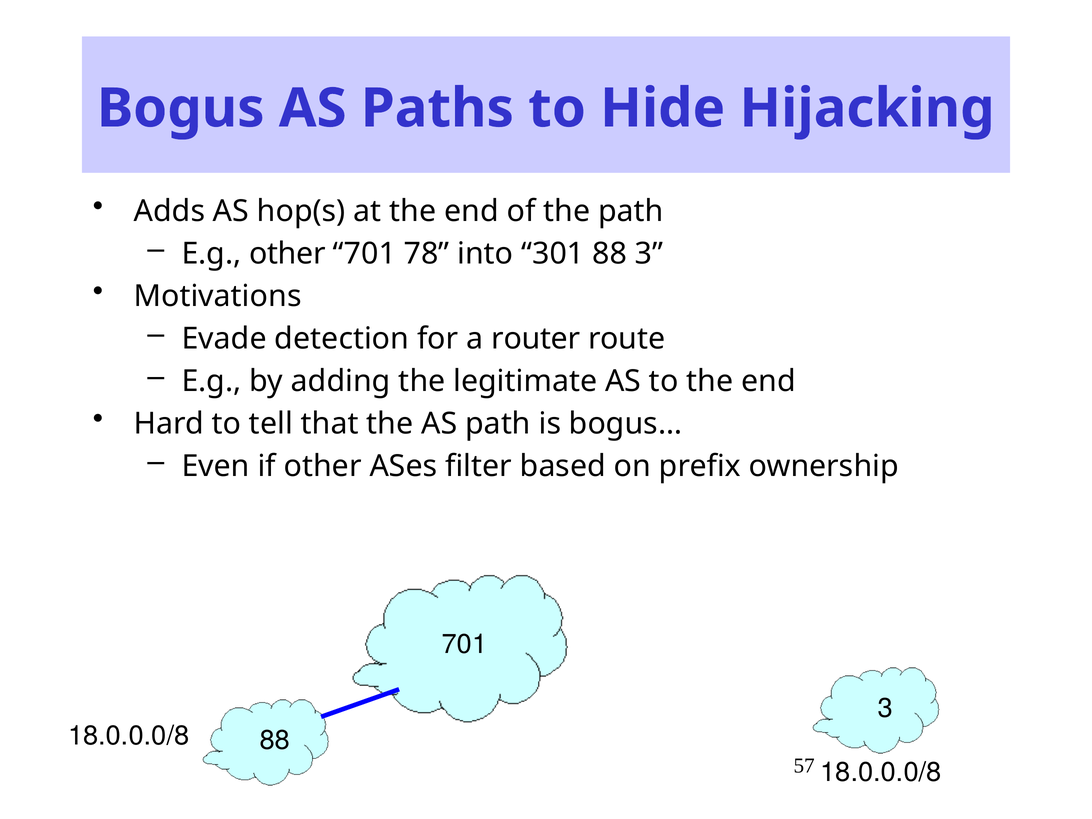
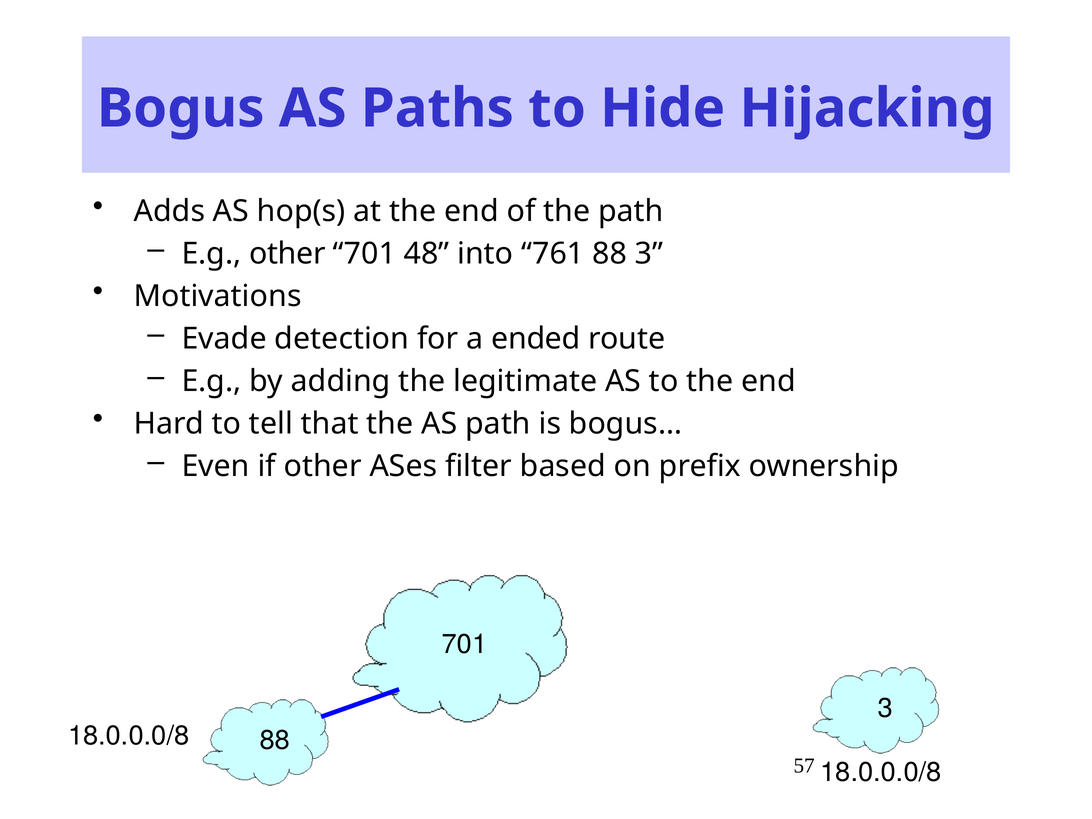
78: 78 -> 48
301: 301 -> 761
router: router -> ended
